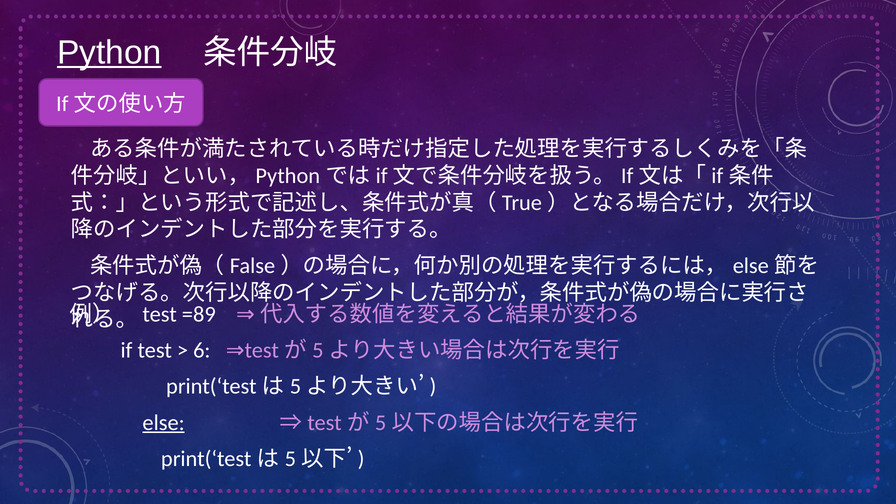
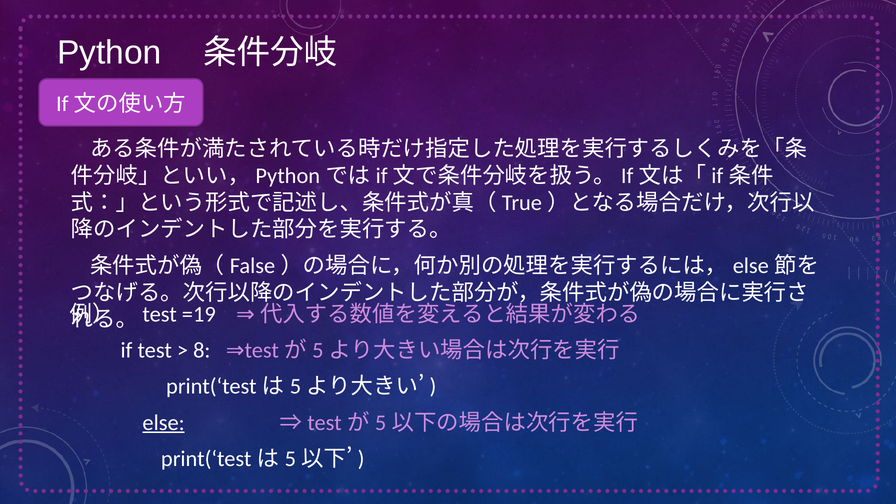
Python underline: present -> none
=89: =89 -> =19
6: 6 -> 8
